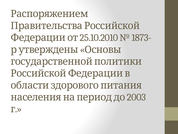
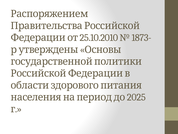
2003: 2003 -> 2025
